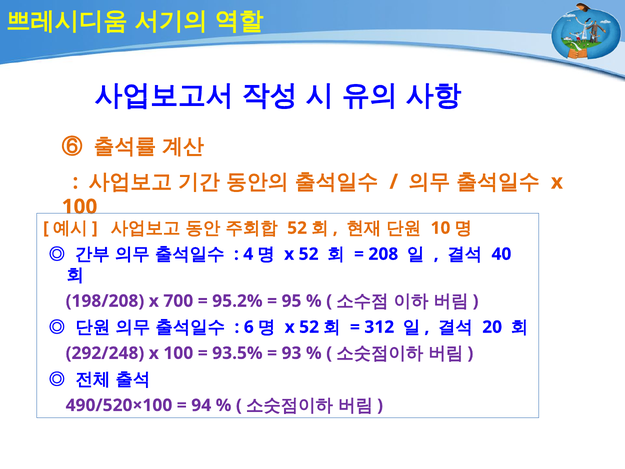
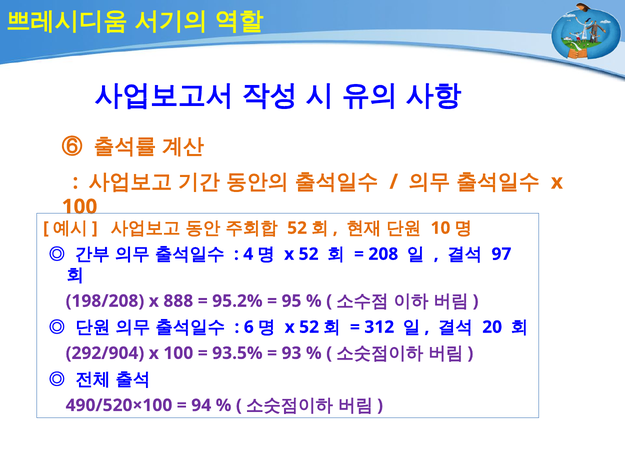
40: 40 -> 97
700: 700 -> 888
292/248: 292/248 -> 292/904
